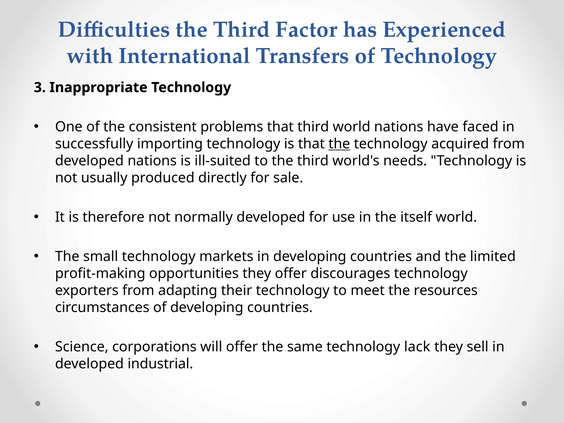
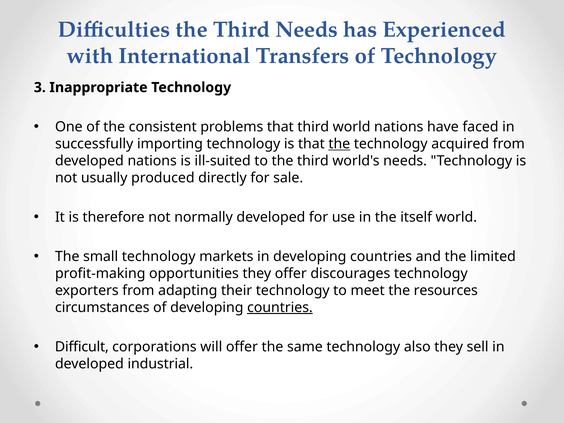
Third Factor: Factor -> Needs
countries at (280, 307) underline: none -> present
Science: Science -> Difficult
lack: lack -> also
